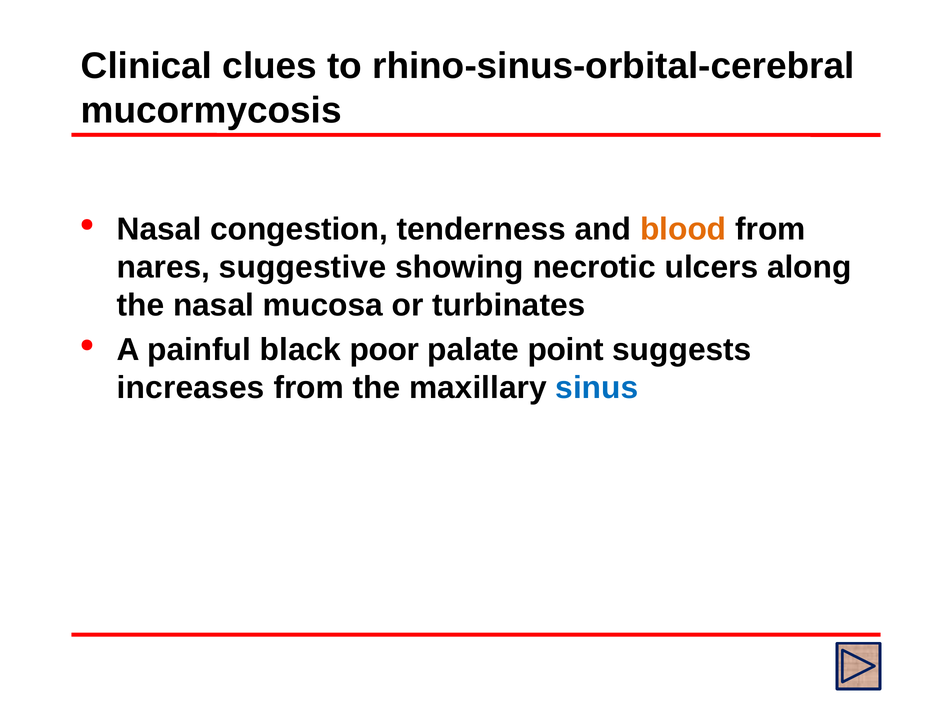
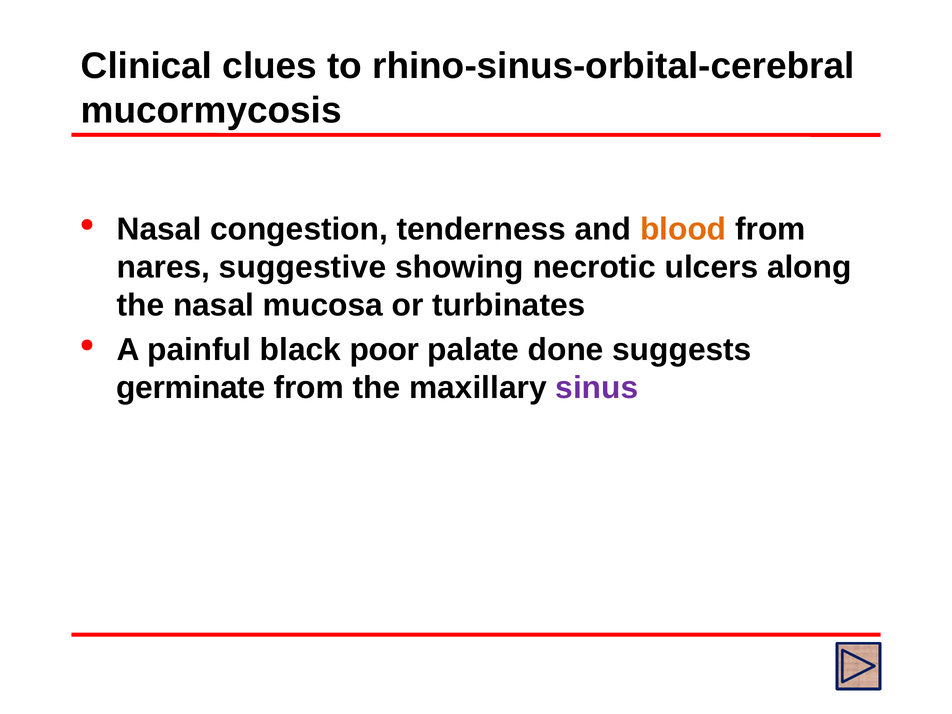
point: point -> done
increases: increases -> germinate
sinus colour: blue -> purple
